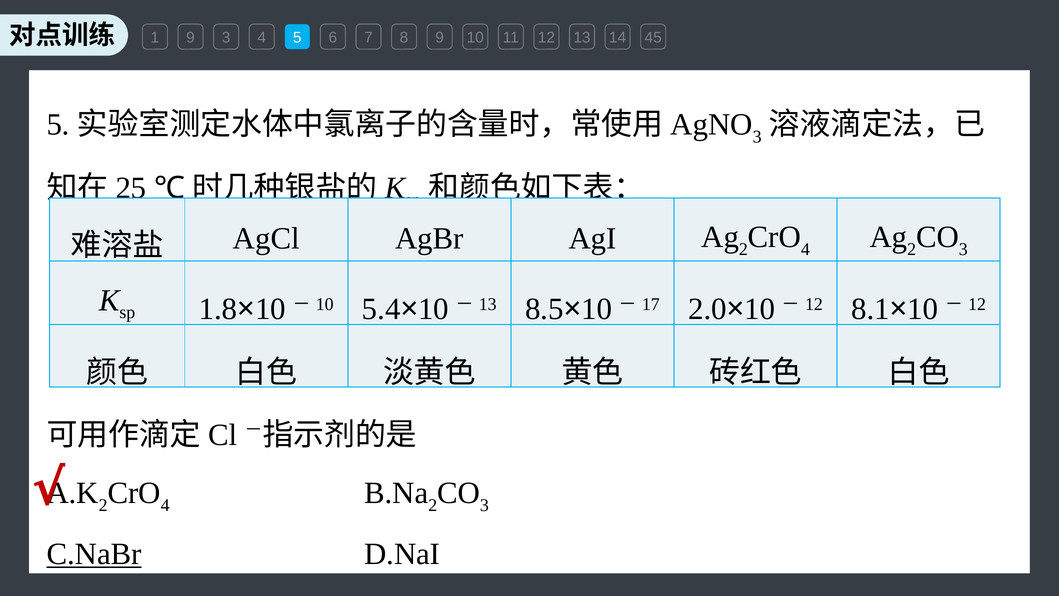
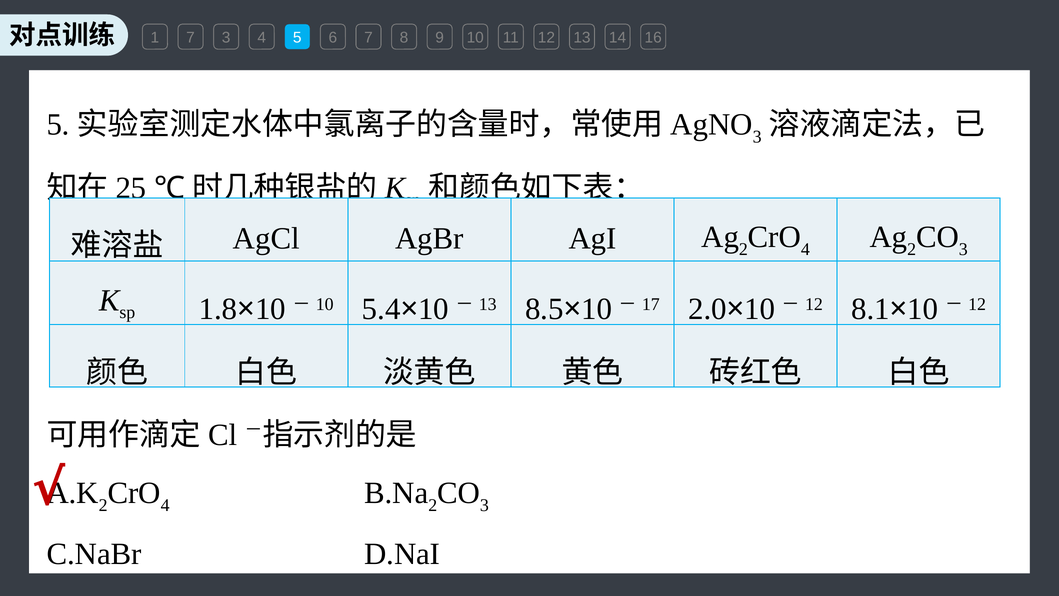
1 9: 9 -> 7
45: 45 -> 16
C.NaBr underline: present -> none
